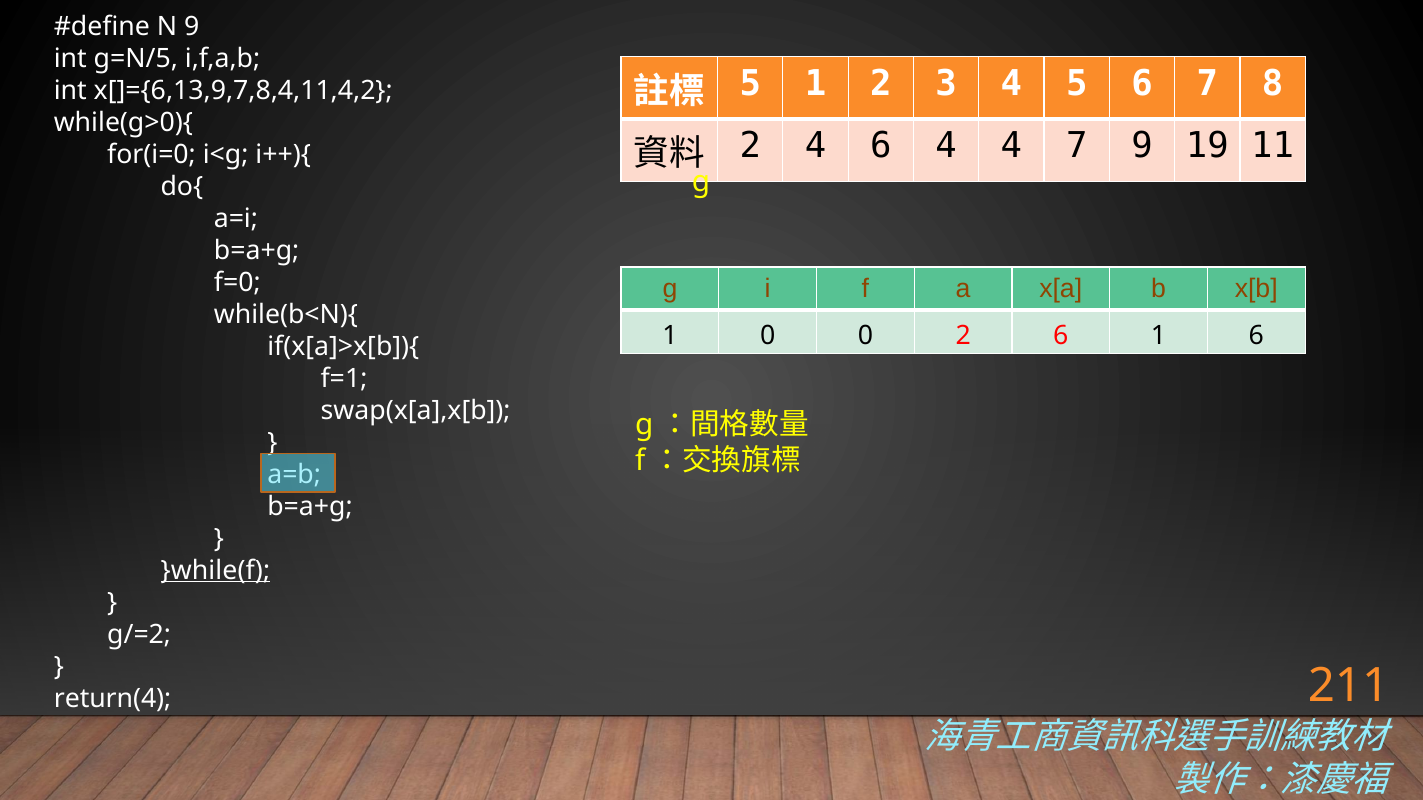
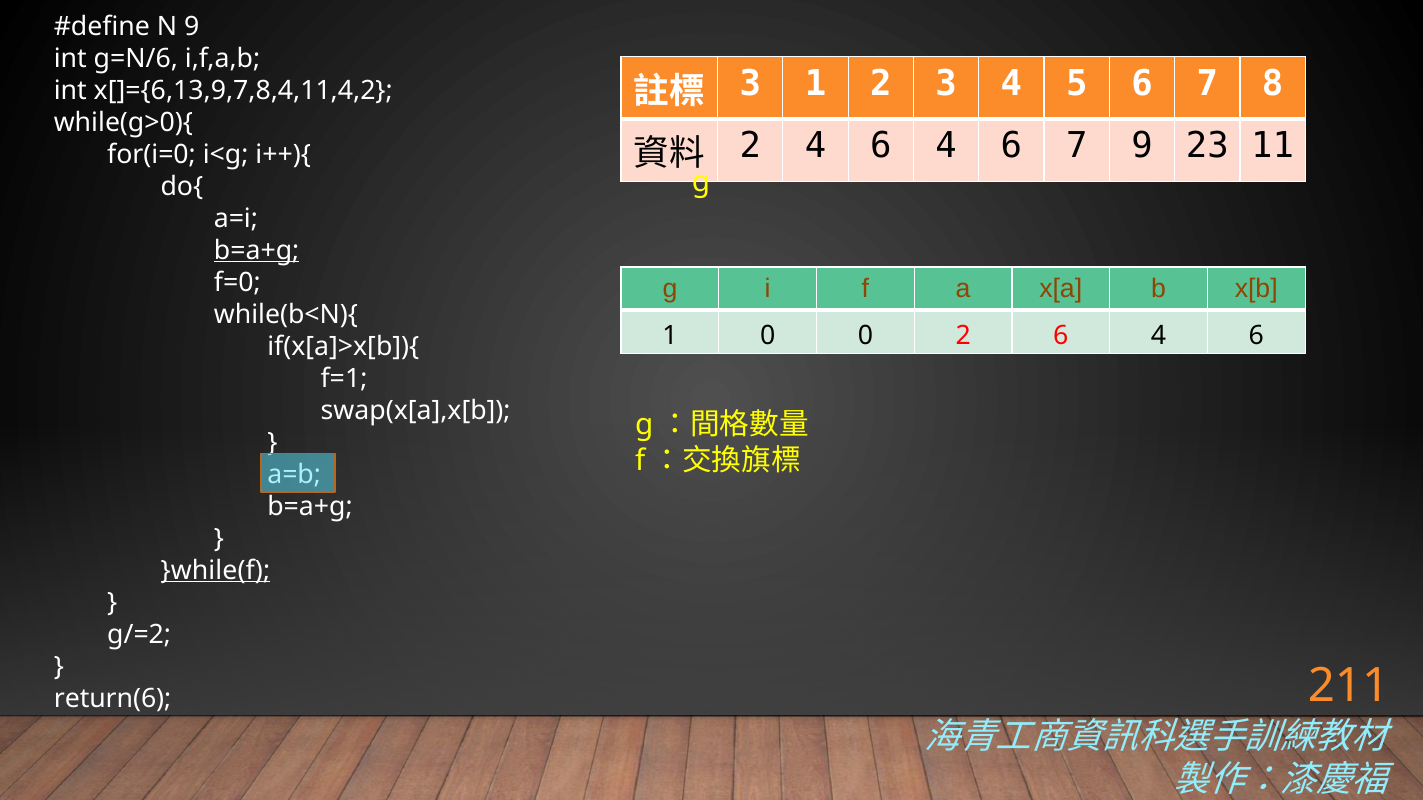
g=N/5: g=N/5 -> g=N/6
5 at (750, 84): 5 -> 3
4 6 4 4: 4 -> 6
19: 19 -> 23
b=a+g at (257, 250) underline: none -> present
2 6 1: 1 -> 4
return(4: return(4 -> return(6
